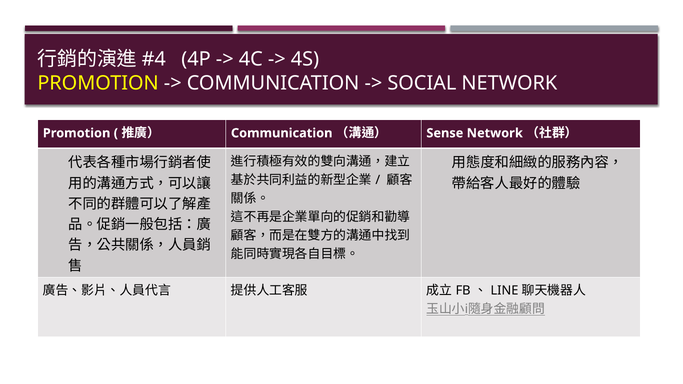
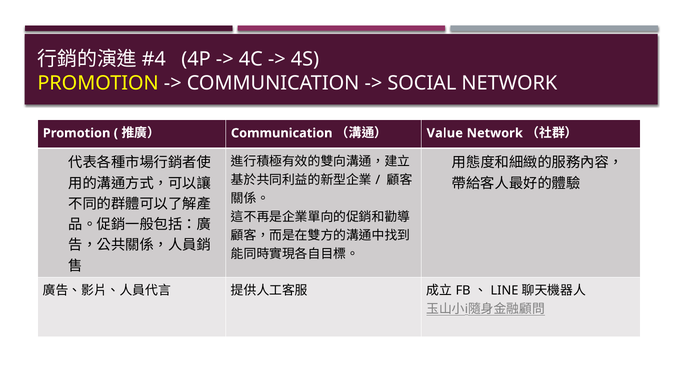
Sense: Sense -> Value
